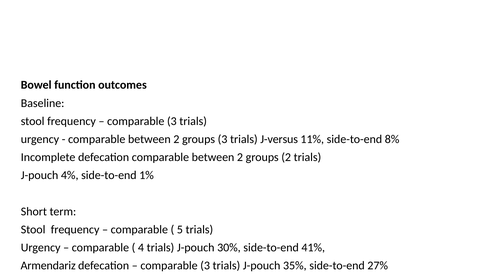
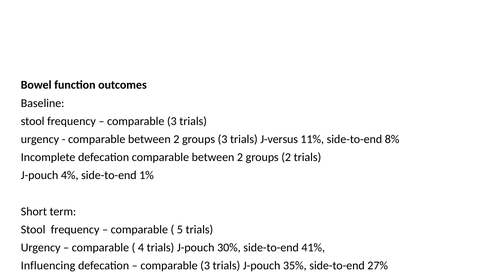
Armendariz: Armendariz -> Influencing
